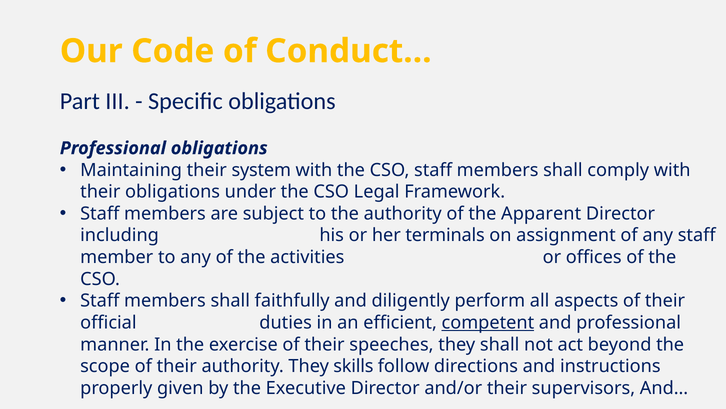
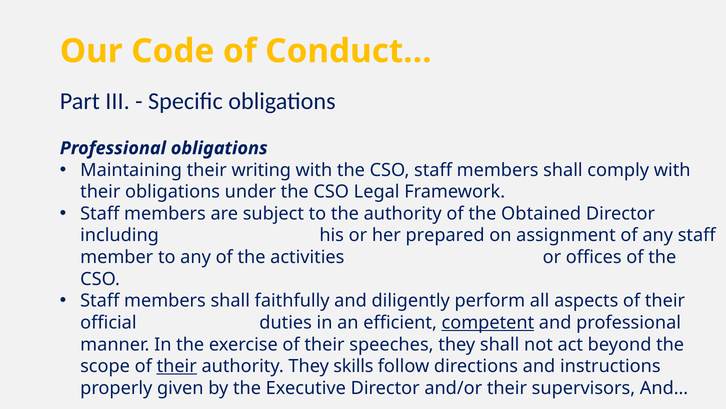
system: system -> writing
Apparent: Apparent -> Obtained
terminals: terminals -> prepared
their at (177, 366) underline: none -> present
